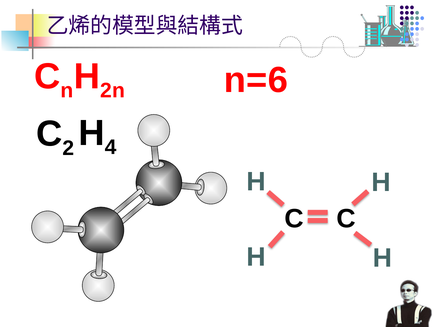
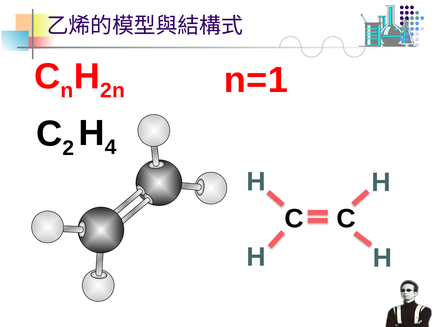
n=6: n=6 -> n=1
